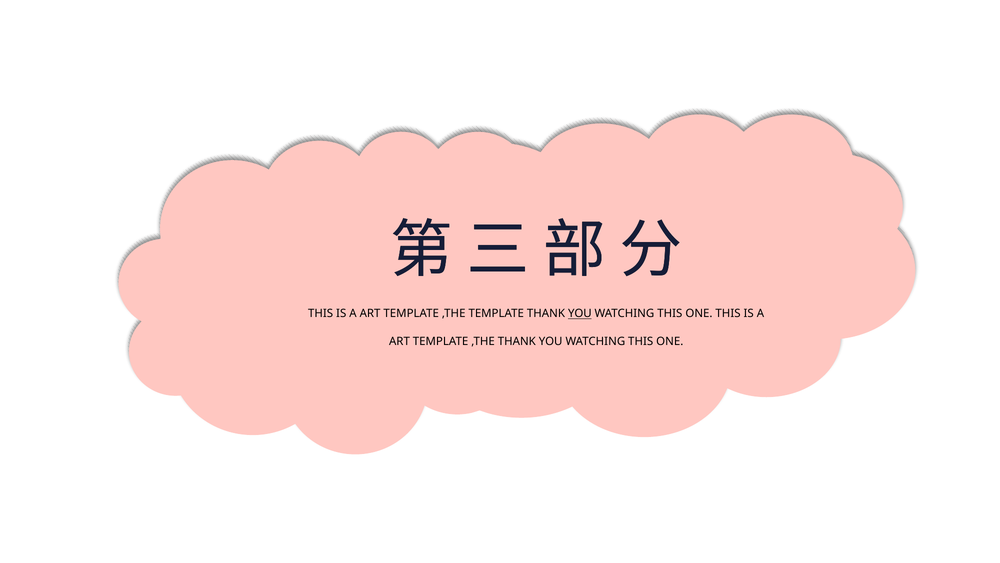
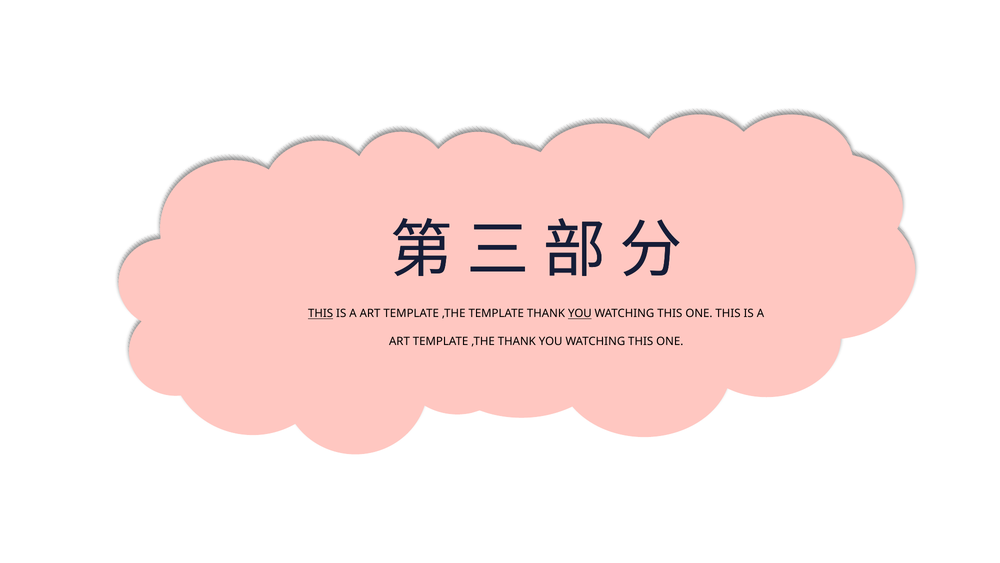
THIS at (321, 313) underline: none -> present
